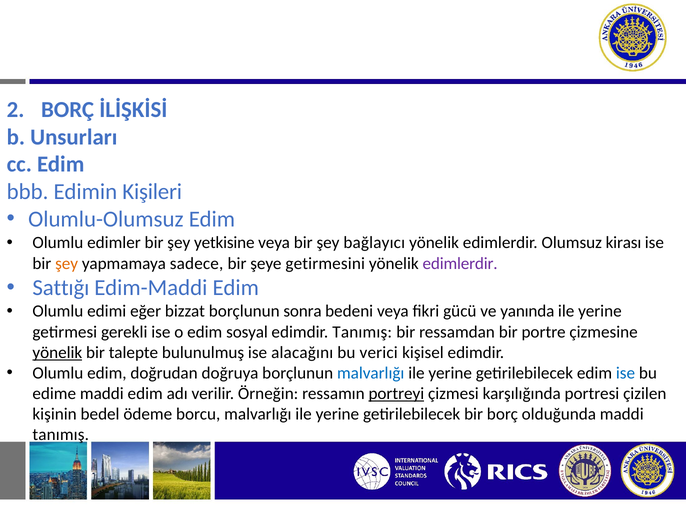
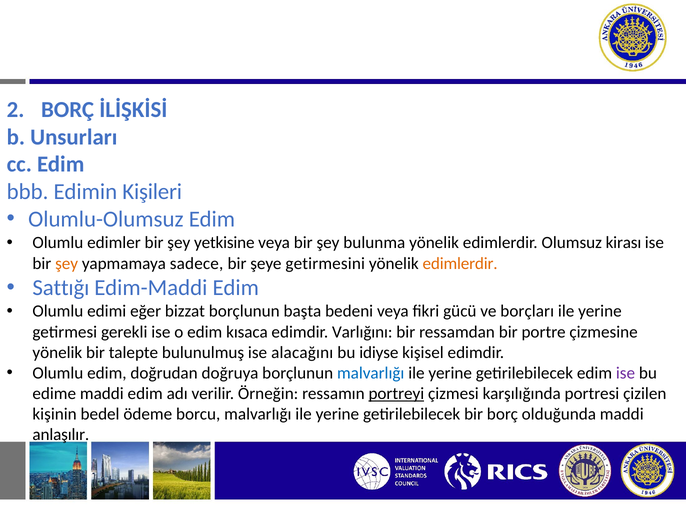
bağlayıcı: bağlayıcı -> bulunma
edimlerdir at (460, 264) colour: purple -> orange
sonra: sonra -> başta
yanında: yanında -> borçları
sosyal: sosyal -> kısaca
edimdir Tanımış: Tanımış -> Varlığını
yönelik at (57, 353) underline: present -> none
verici: verici -> idiyse
ise at (625, 373) colour: blue -> purple
tanımış at (61, 435): tanımış -> anlaşılır
